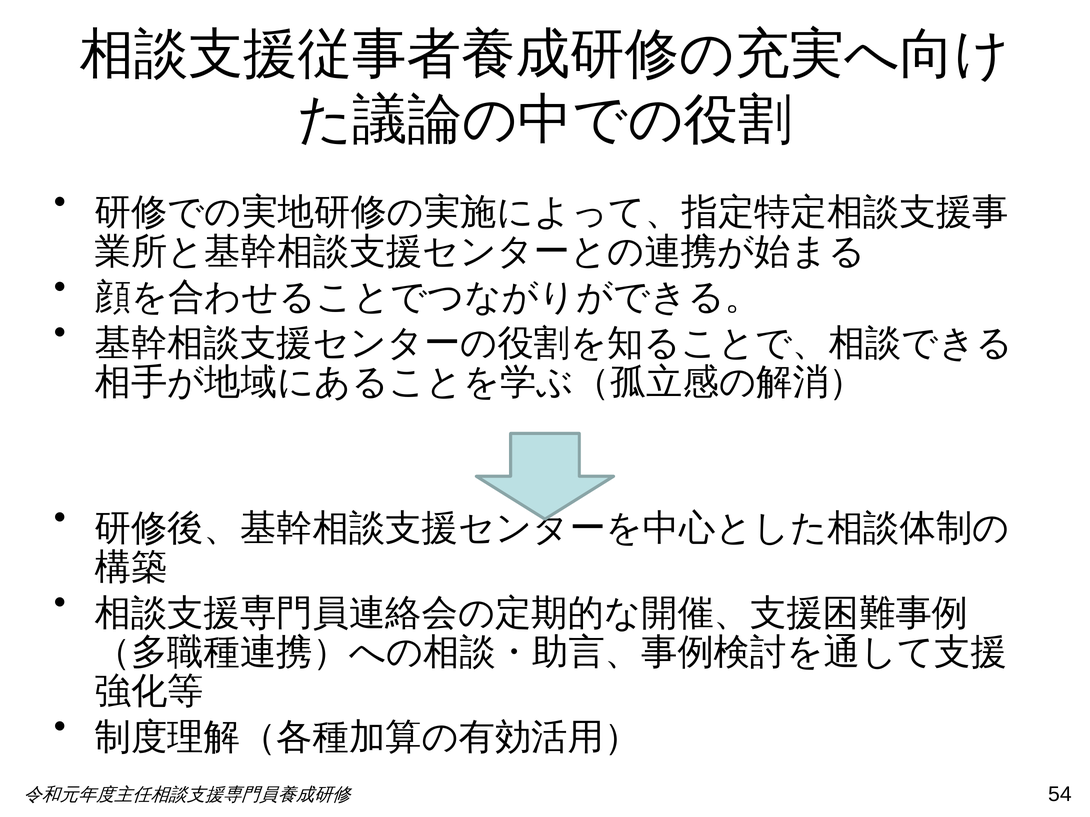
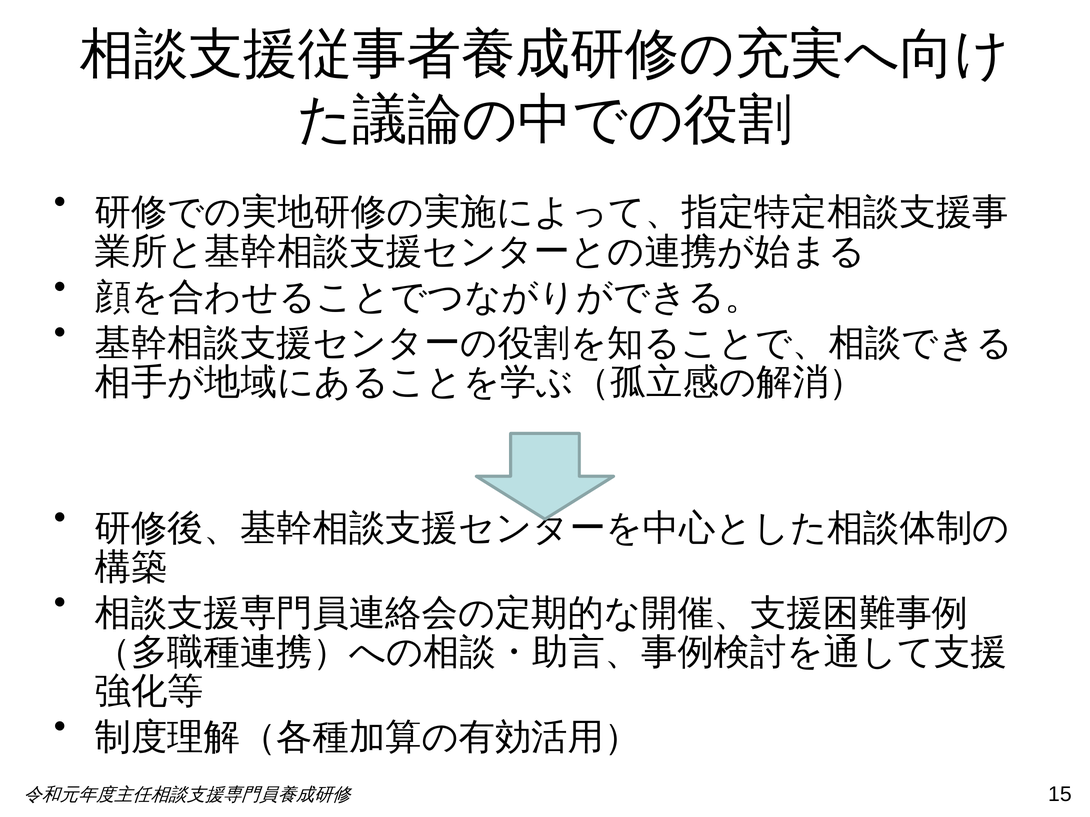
54: 54 -> 15
